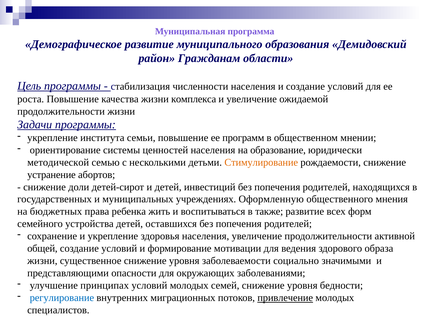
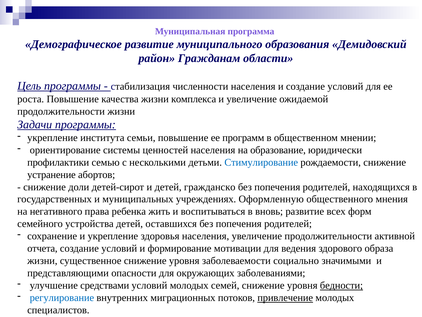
методической: методической -> профилактики
Стимулирование colour: orange -> blue
инвестиций: инвестиций -> гражданско
бюджетных: бюджетных -> негативного
также: также -> вновь
общей: общей -> отчета
принципах: принципах -> средствами
бедности underline: none -> present
